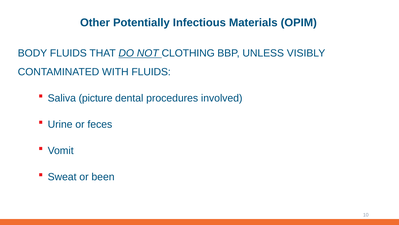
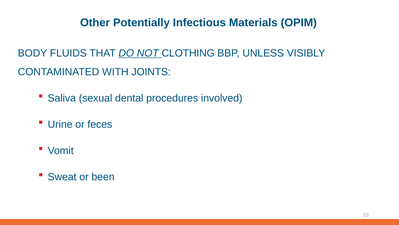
WITH FLUIDS: FLUIDS -> JOINTS
picture: picture -> sexual
